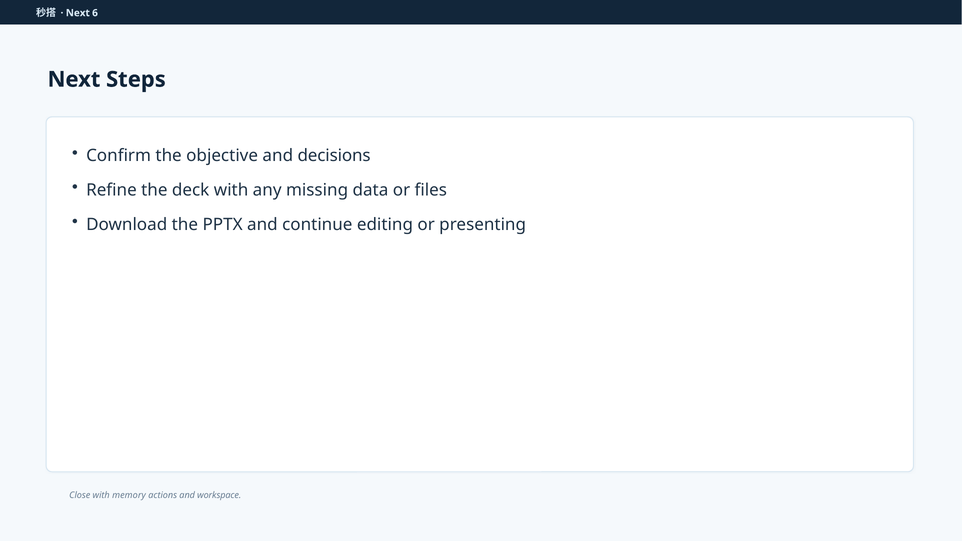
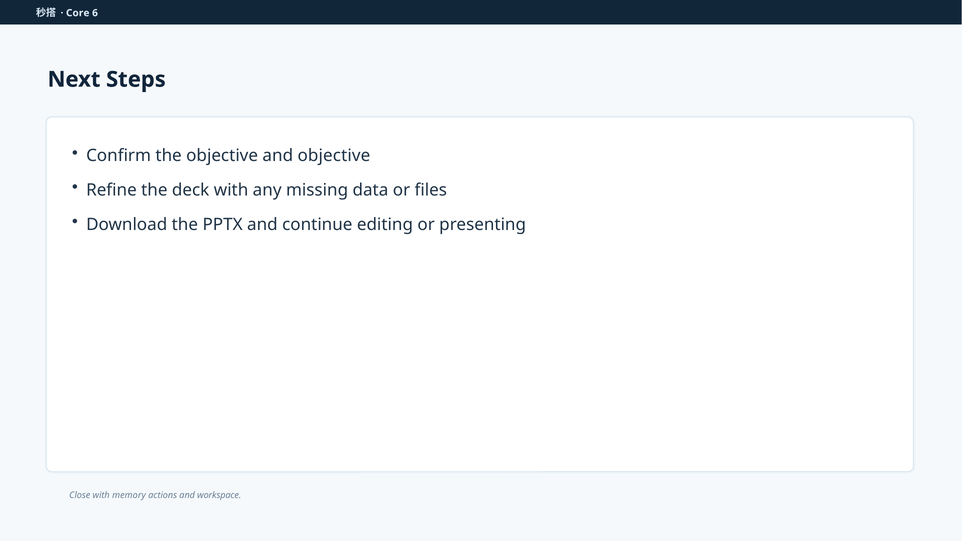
Next at (78, 13): Next -> Core
and decisions: decisions -> objective
